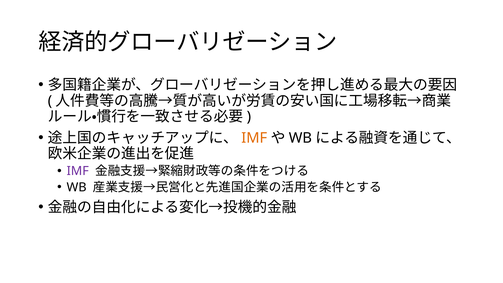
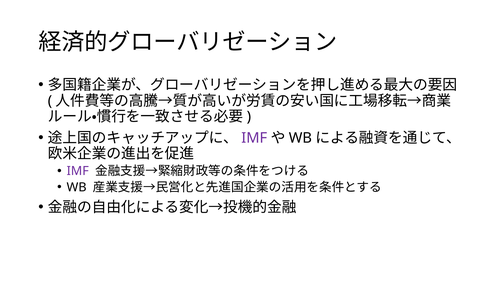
IMF at (254, 138) colour: orange -> purple
